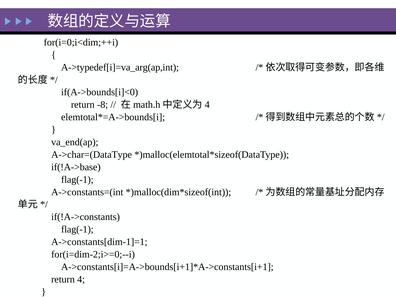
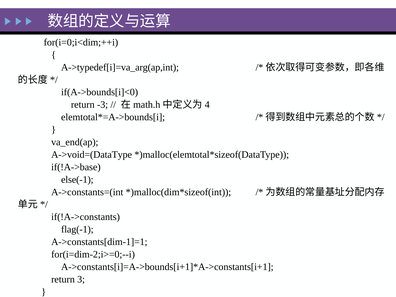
-8: -8 -> -3
A->char=(DataType: A->char=(DataType -> A->void=(DataType
flag(-1 at (77, 180): flag(-1 -> else(-1
4: 4 -> 3
